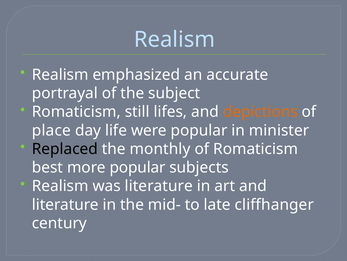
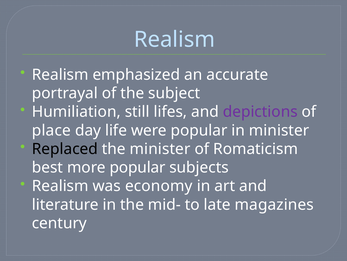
Romaticism at (76, 112): Romaticism -> Humiliation
depictions colour: orange -> purple
the monthly: monthly -> minister
was literature: literature -> economy
cliffhanger: cliffhanger -> magazines
